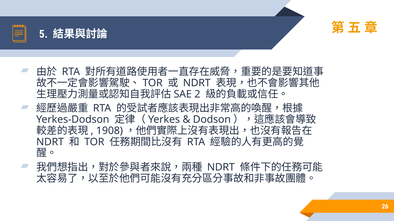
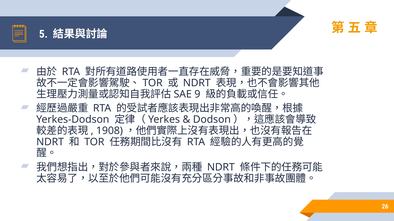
2: 2 -> 9
